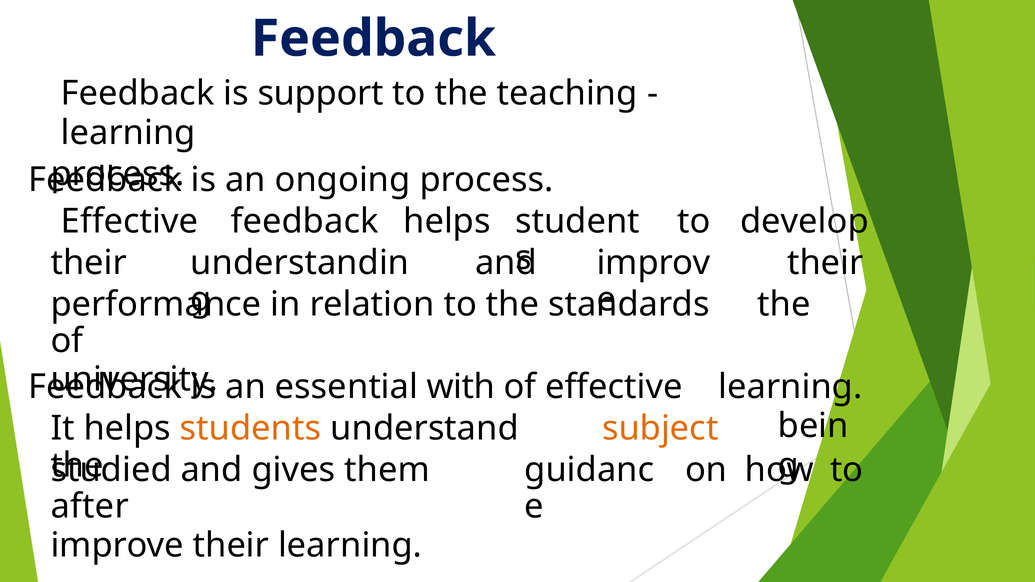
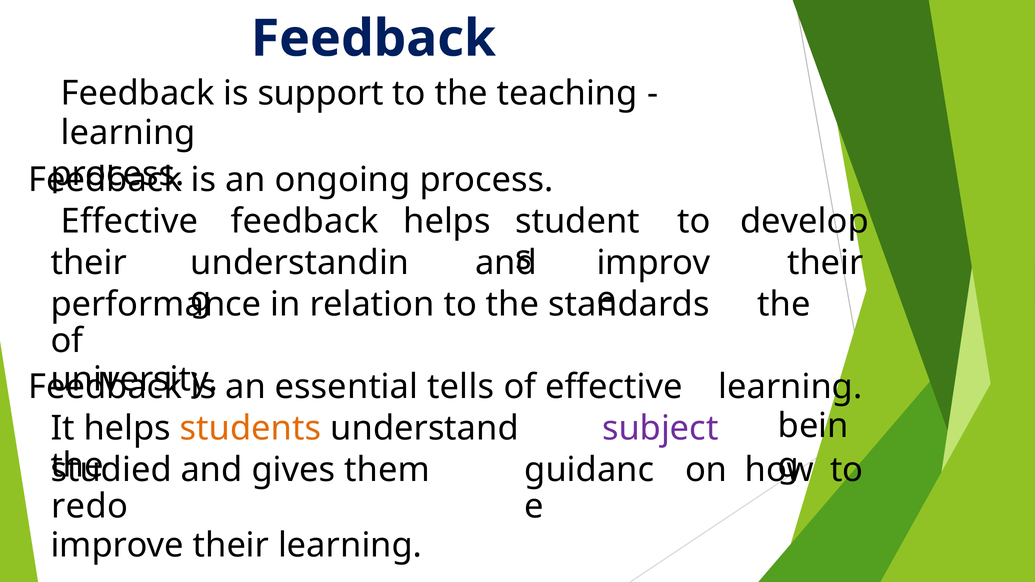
with: with -> tells
subject colour: orange -> purple
after: after -> redo
